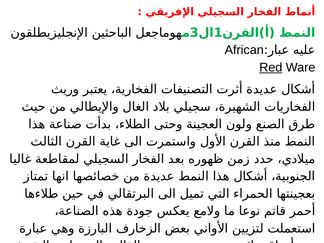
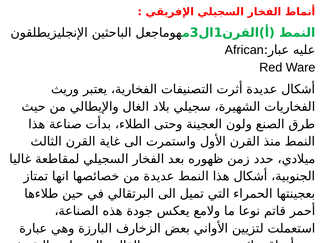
Red underline: present -> none
